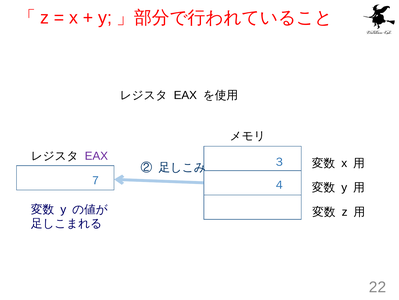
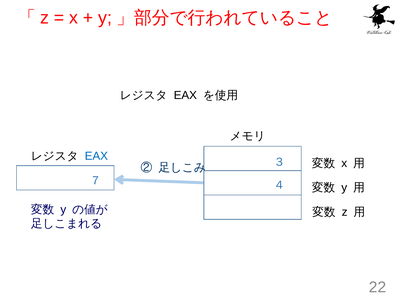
EAX at (96, 156) colour: purple -> blue
